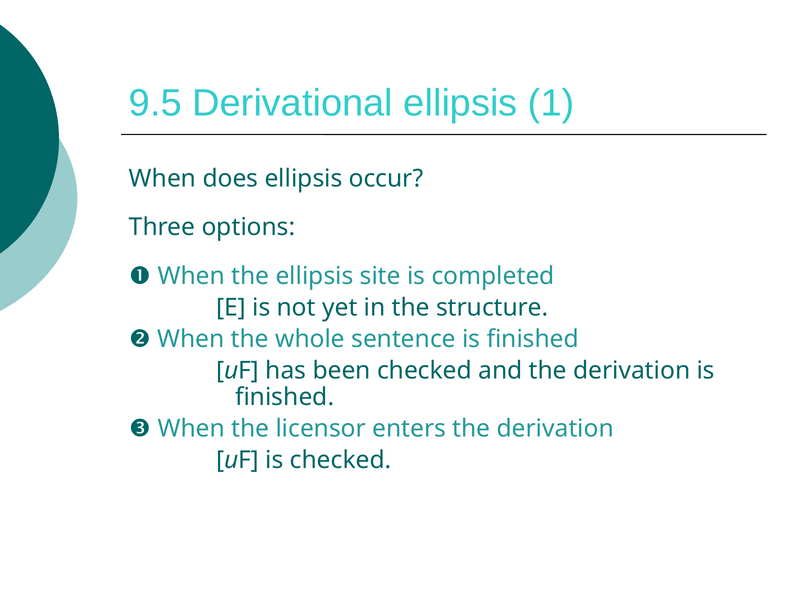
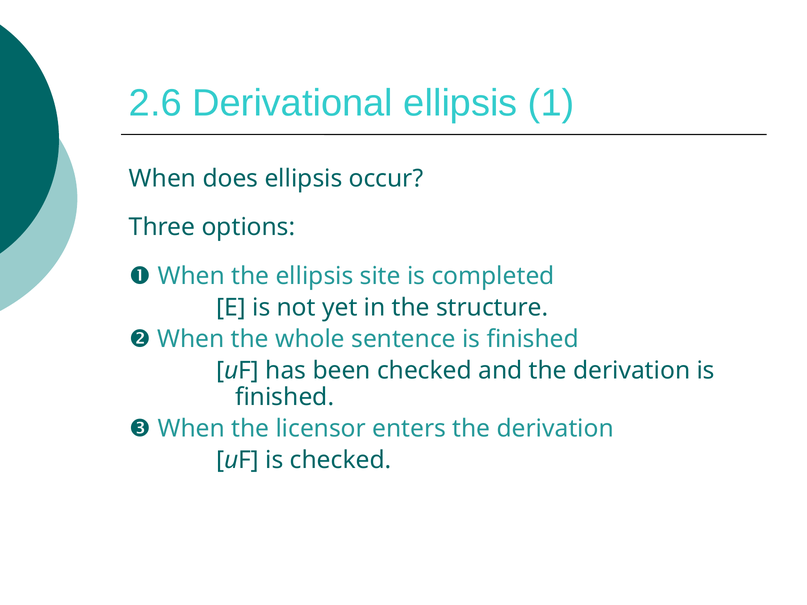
9.5: 9.5 -> 2.6
